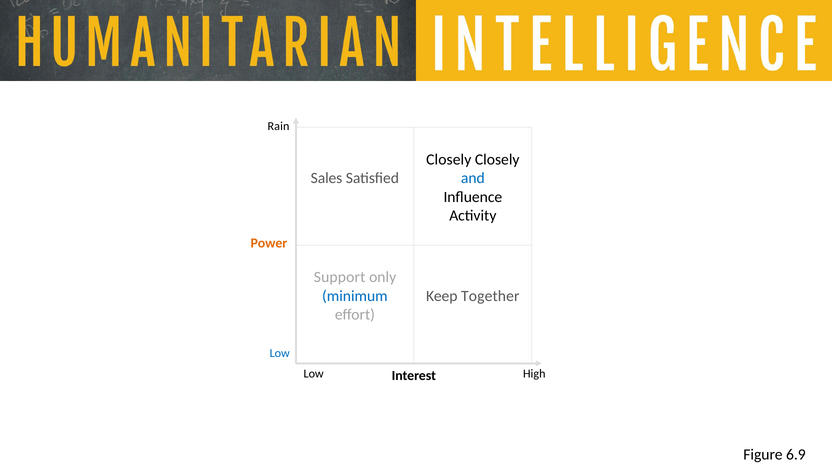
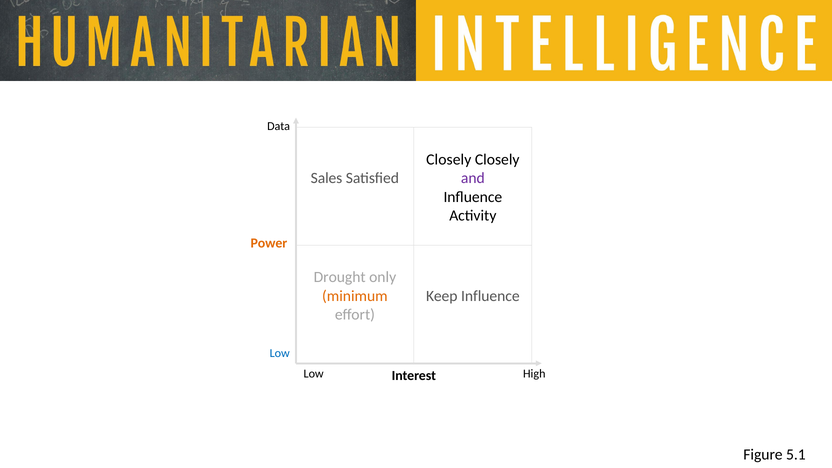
Rain: Rain -> Data
and colour: blue -> purple
Support: Support -> Drought
minimum colour: blue -> orange
Keep Together: Together -> Influence
6.9: 6.9 -> 5.1
